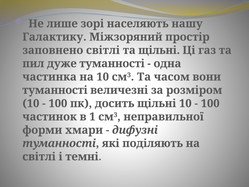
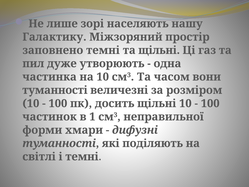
заповнено світлі: світлі -> темні
дуже туманності: туманності -> утворюють
